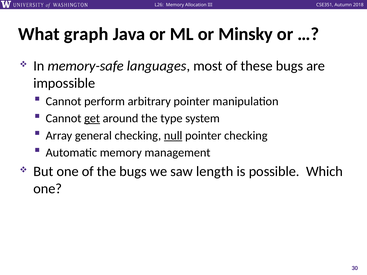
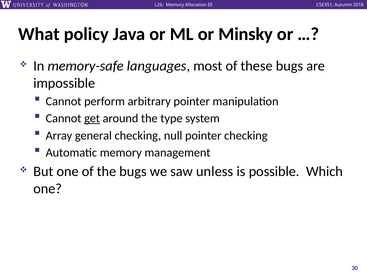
graph: graph -> policy
null underline: present -> none
length: length -> unless
